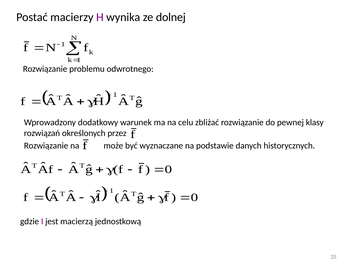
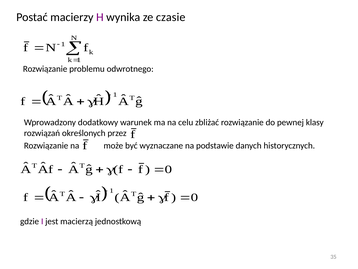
dolnej: dolnej -> czasie
